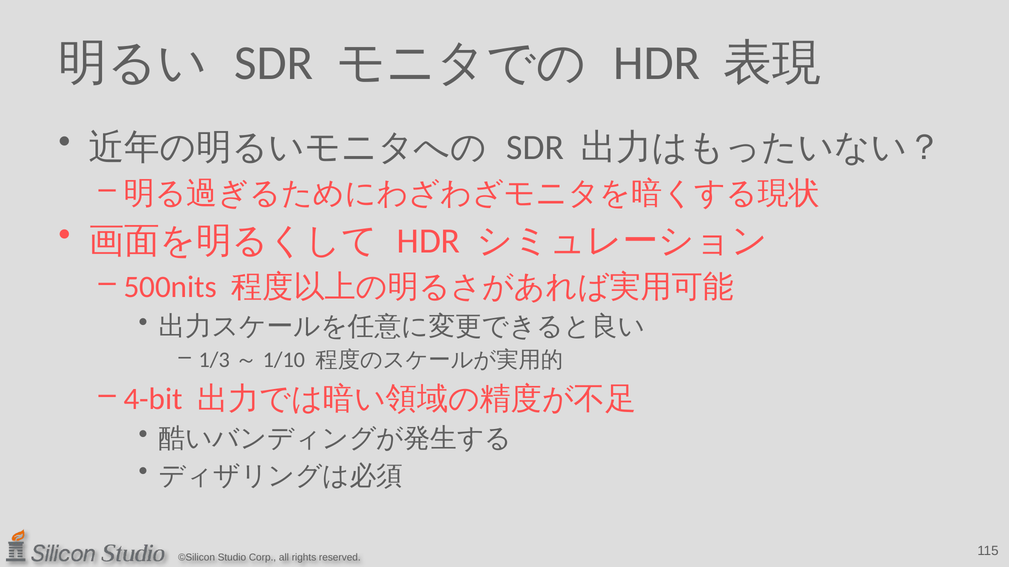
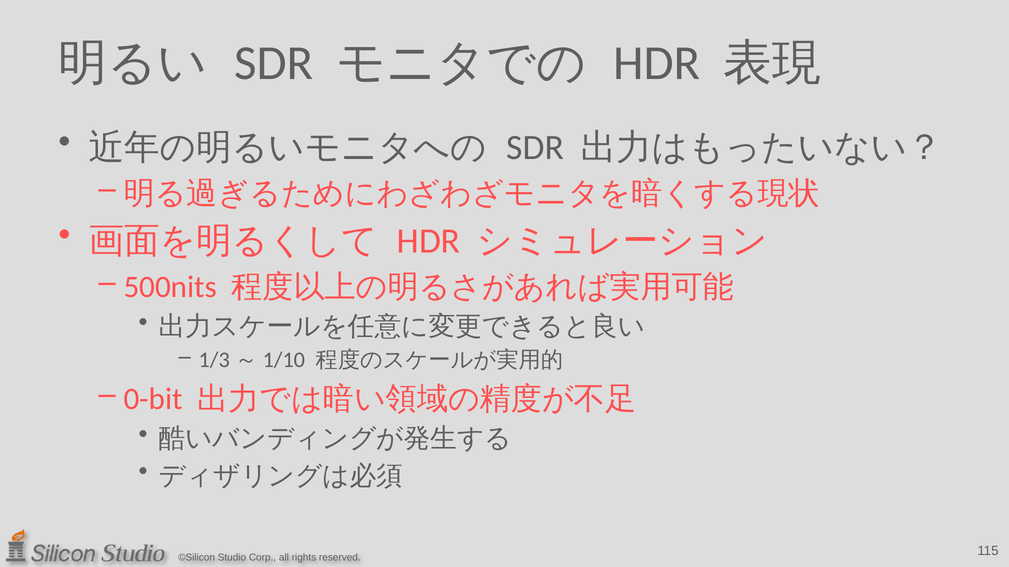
4-bit: 4-bit -> 0-bit
